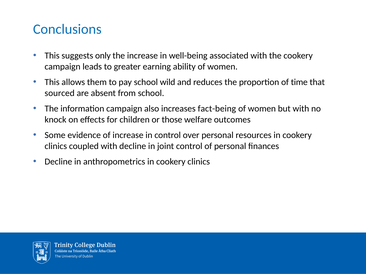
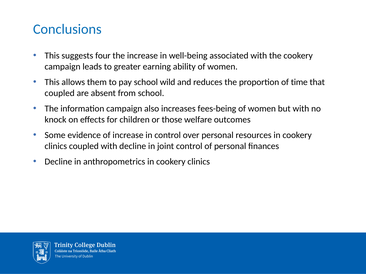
only: only -> four
sourced at (60, 93): sourced -> coupled
fact-being: fact-being -> fees-being
